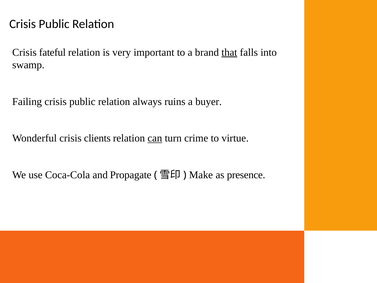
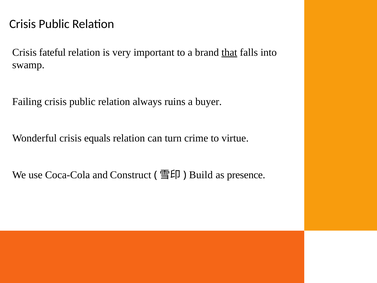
clients: clients -> equals
can underline: present -> none
Propagate: Propagate -> Construct
Make: Make -> Build
